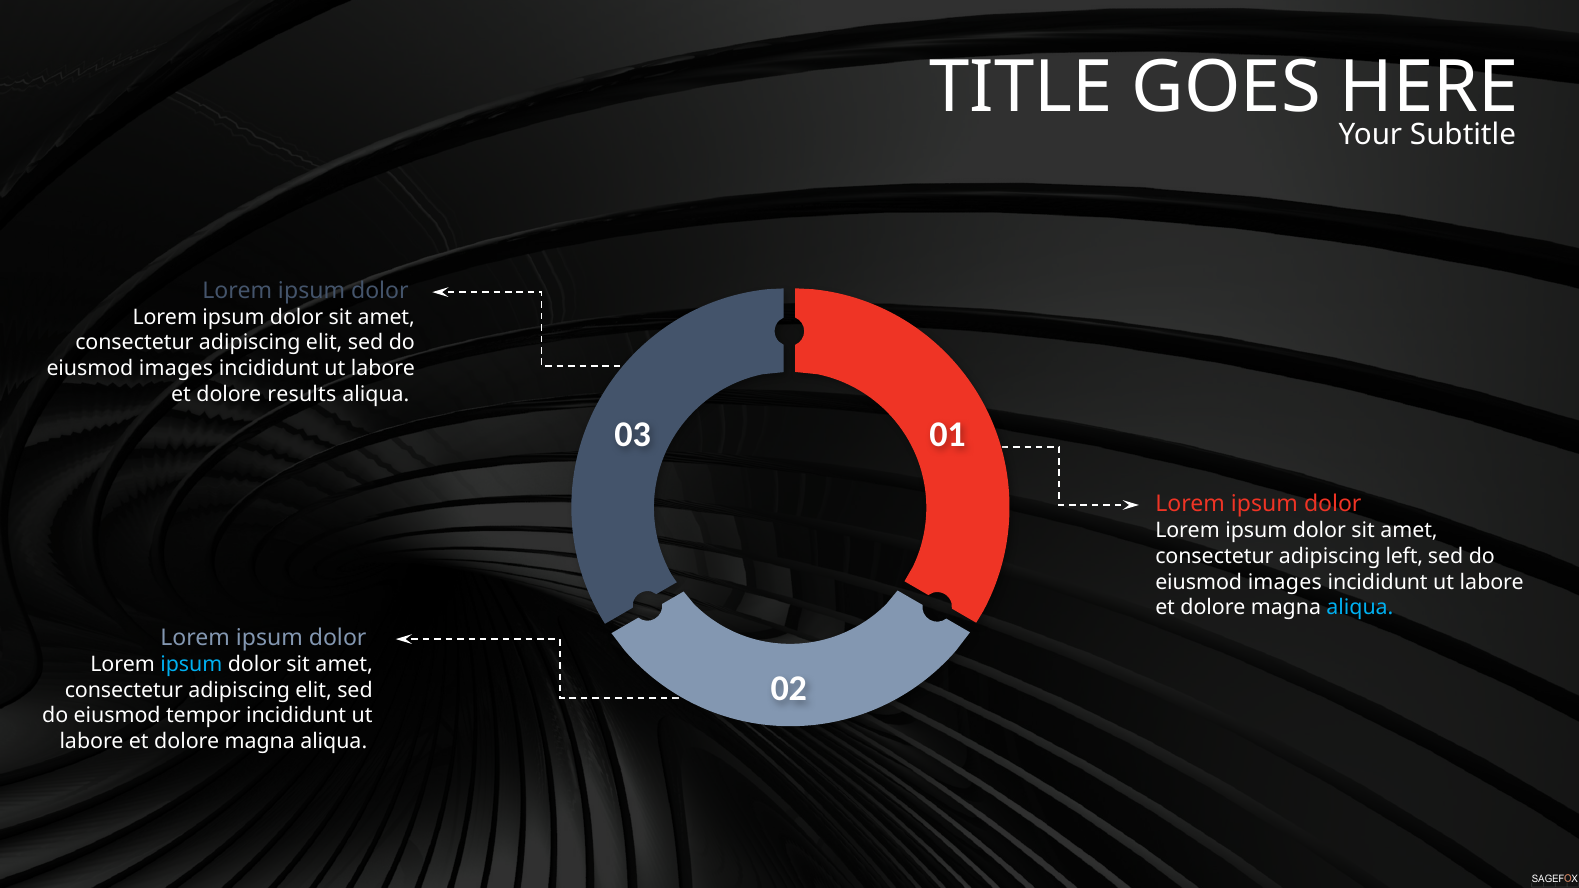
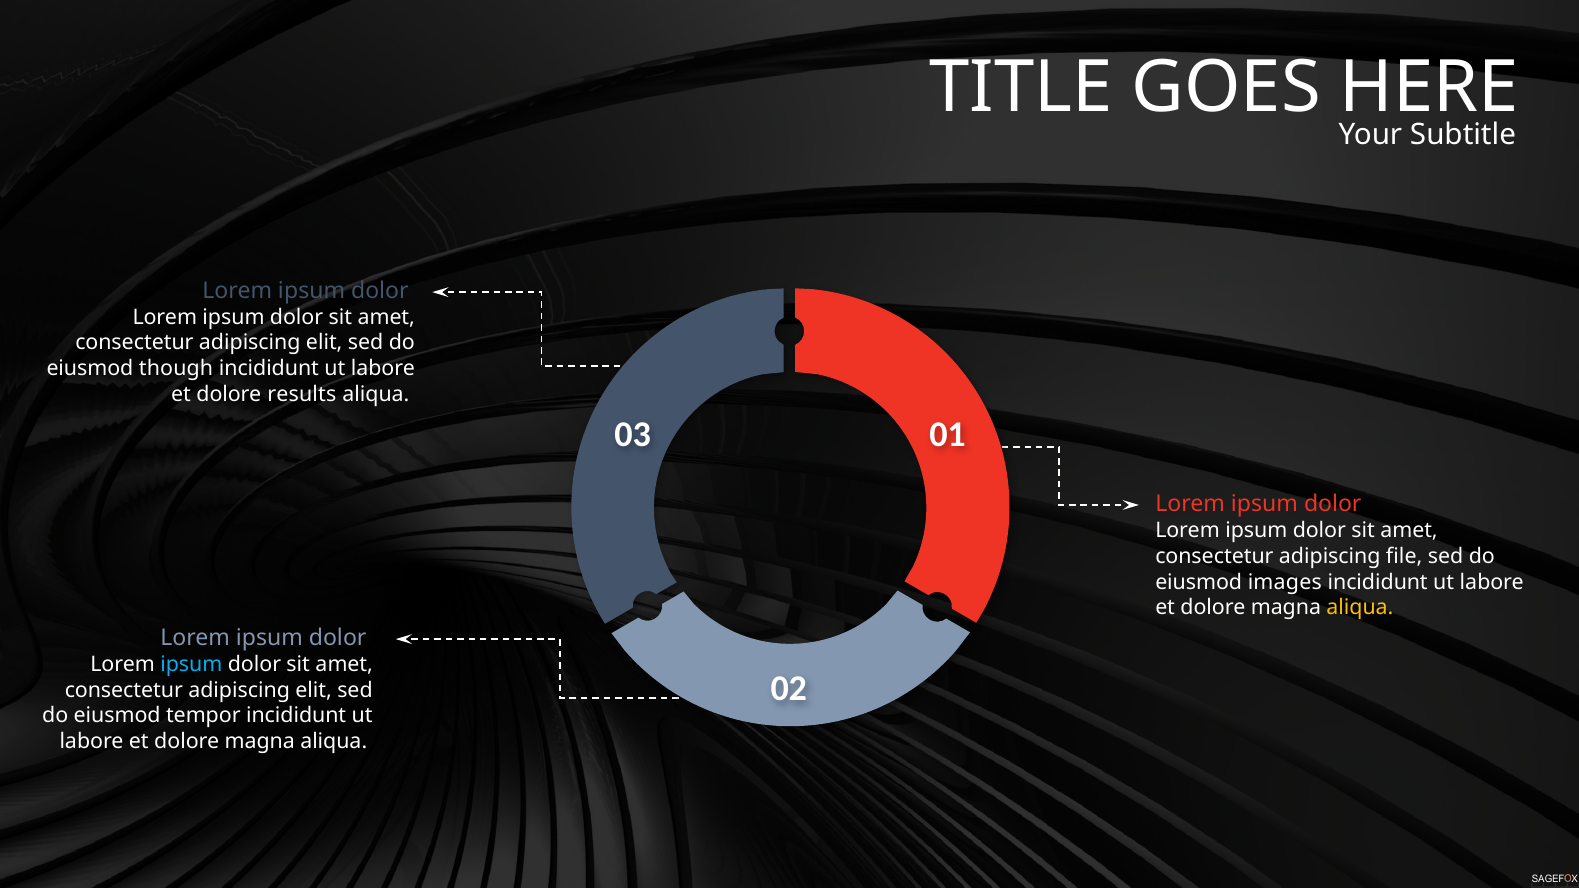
images at (176, 369): images -> though
left: left -> file
aliqua at (1360, 608) colour: light blue -> yellow
